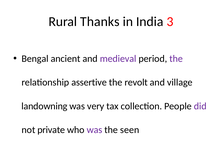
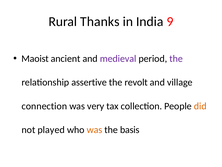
3: 3 -> 9
Bengal: Bengal -> Maoist
landowning: landowning -> connection
did colour: purple -> orange
private: private -> played
was at (94, 129) colour: purple -> orange
seen: seen -> basis
